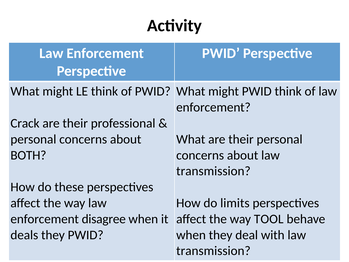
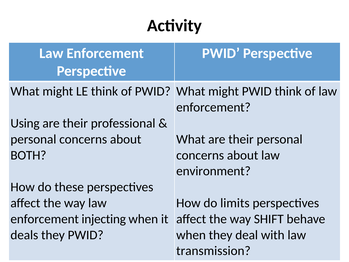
Crack: Crack -> Using
transmission at (213, 171): transmission -> environment
disagree: disagree -> injecting
TOOL: TOOL -> SHIFT
